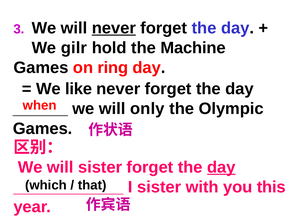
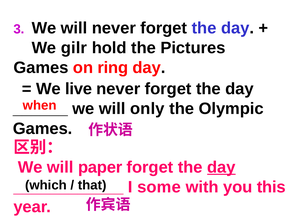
never at (114, 28) underline: present -> none
Machine: Machine -> Pictures
like: like -> live
will sister: sister -> paper
I sister: sister -> some
